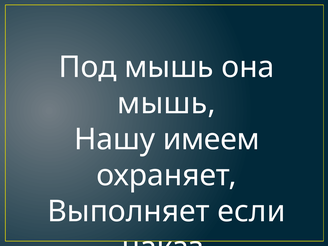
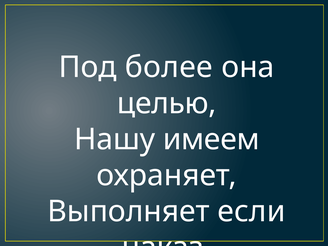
Под мышь: мышь -> более
мышь at (166, 103): мышь -> целью
